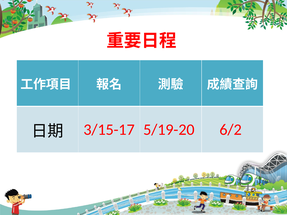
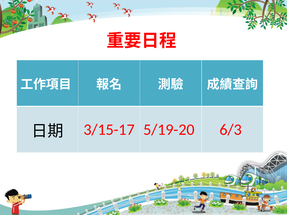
6/2: 6/2 -> 6/3
